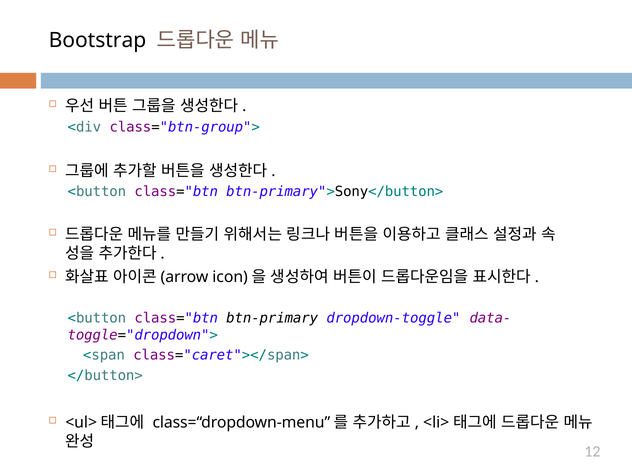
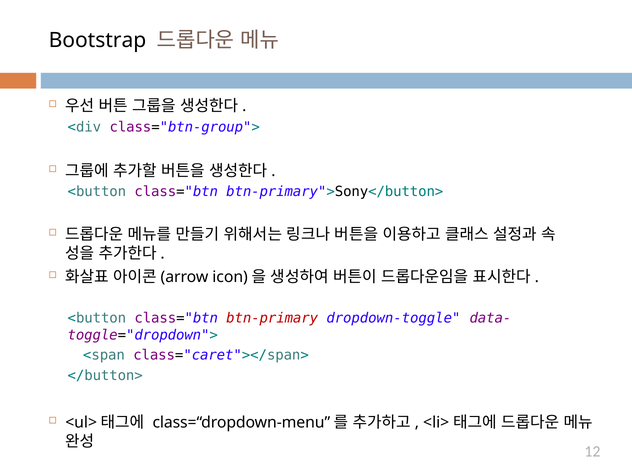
btn-primary colour: black -> red
